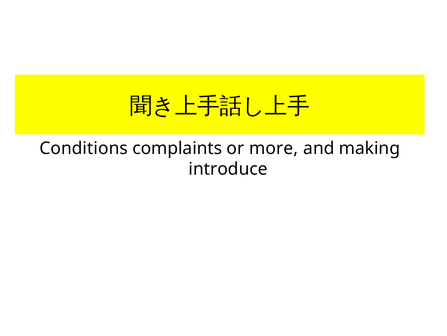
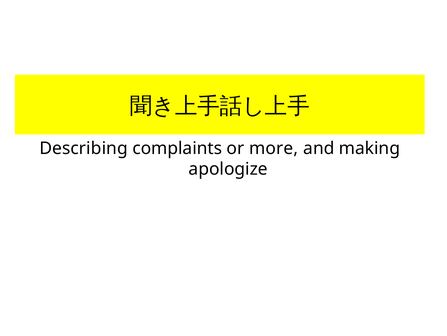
Conditions: Conditions -> Describing
introduce: introduce -> apologize
